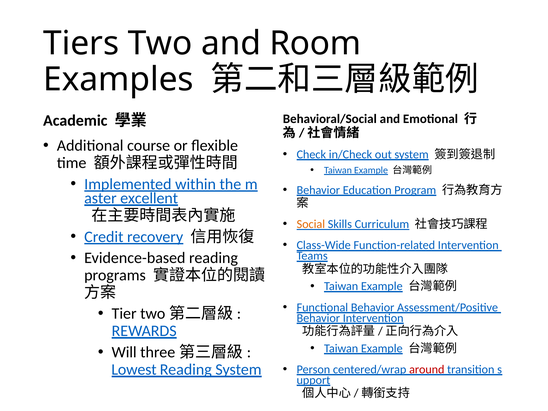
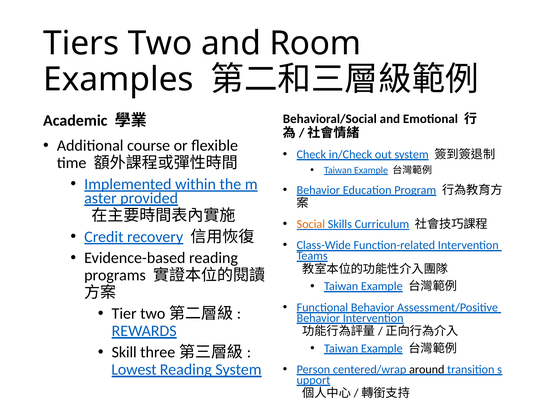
excellent: excellent -> provided
Will: Will -> Skill
around colour: red -> black
